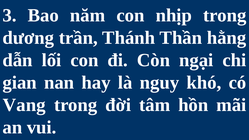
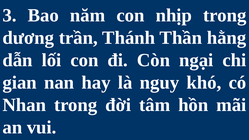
Vang: Vang -> Nhan
